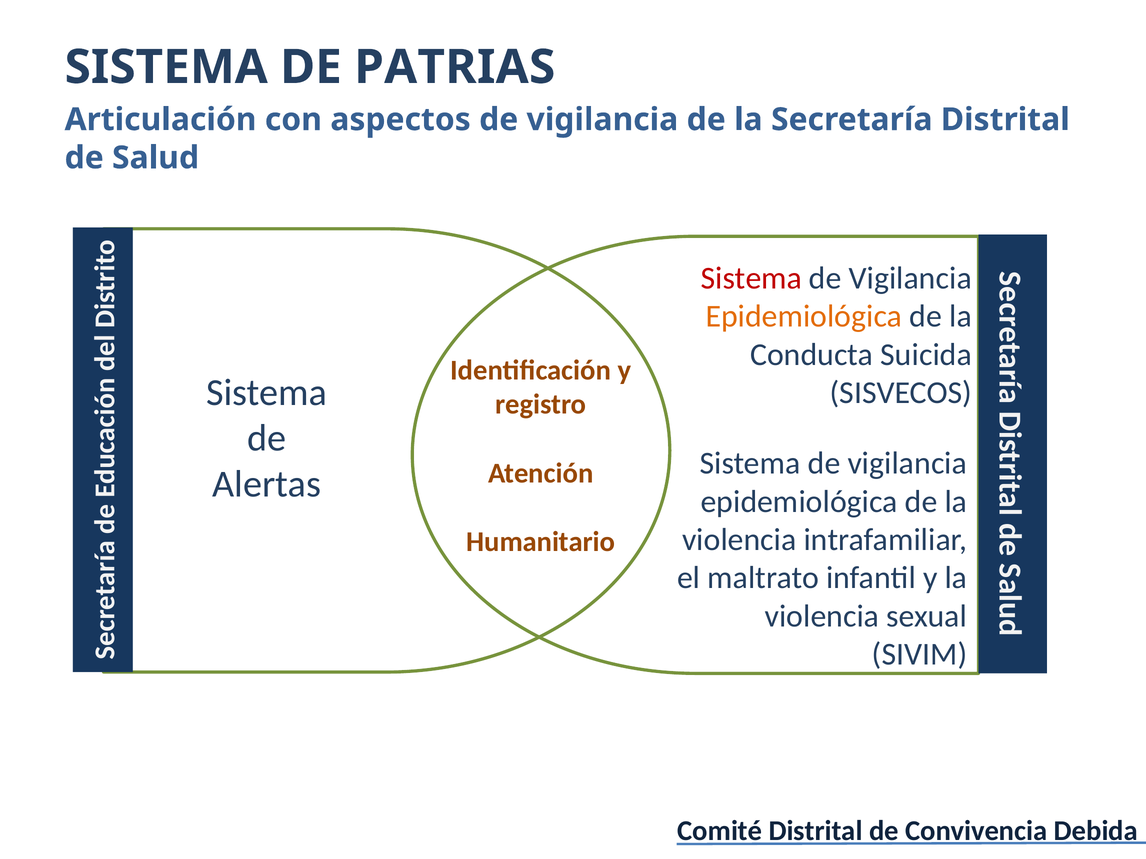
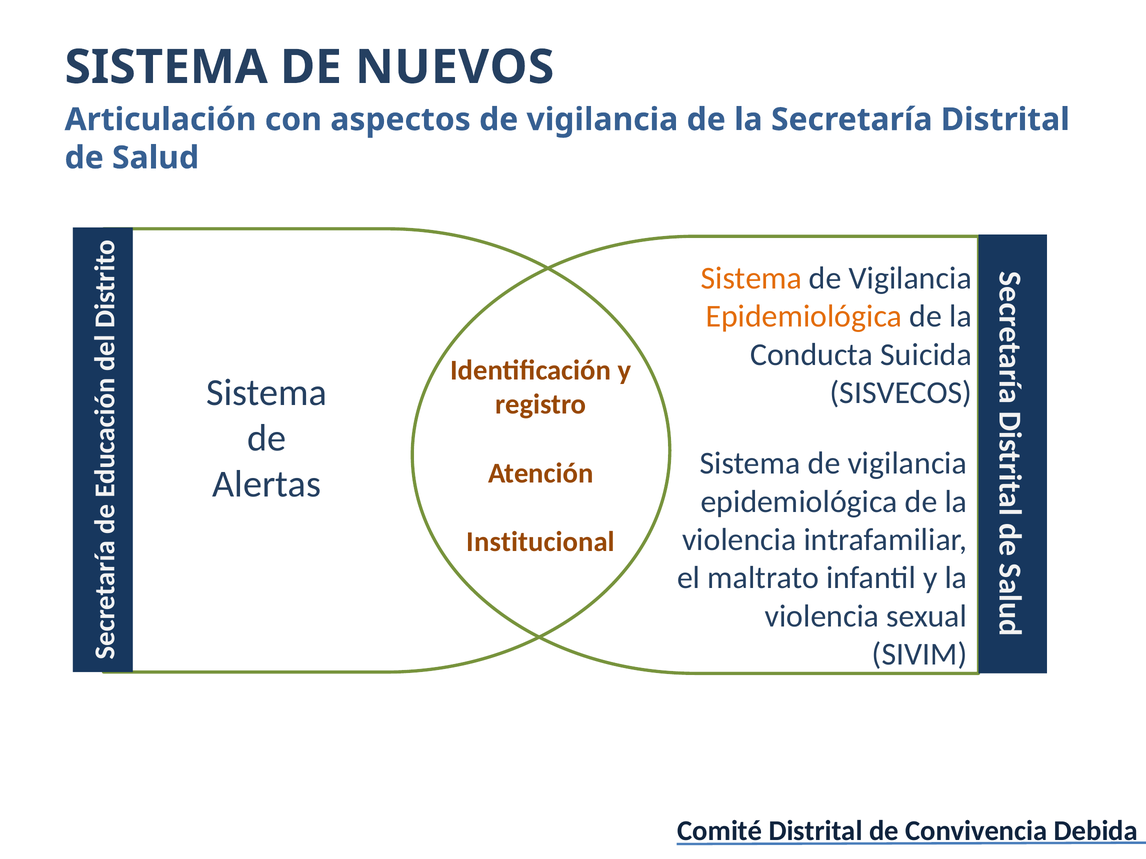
PATRIAS: PATRIAS -> NUEVOS
Sistema at (751, 278) colour: red -> orange
Humanitario: Humanitario -> Institucional
